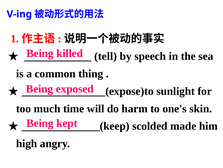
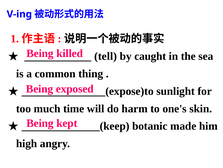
speech: speech -> caught
scolded: scolded -> botanic
